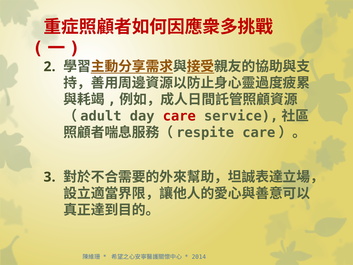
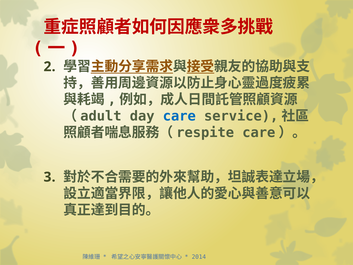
care colour: red -> blue
